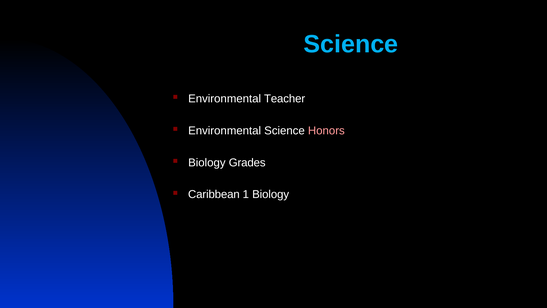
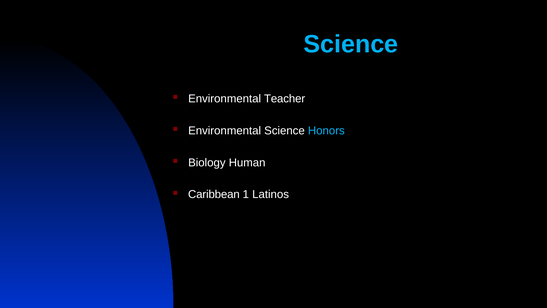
Honors colour: pink -> light blue
Grades: Grades -> Human
1 Biology: Biology -> Latinos
